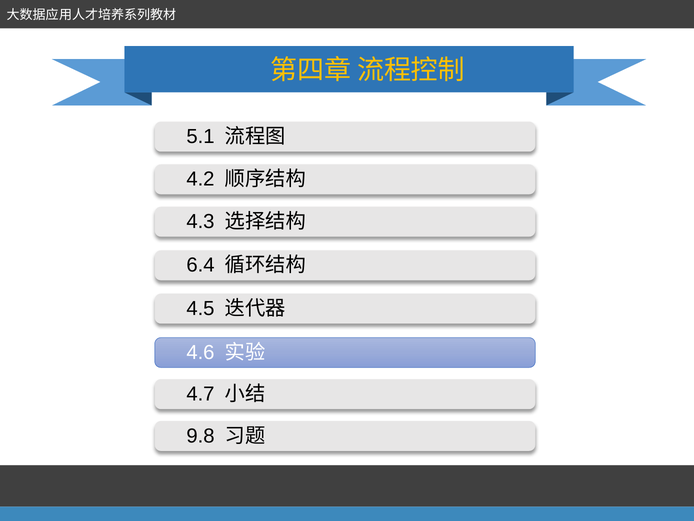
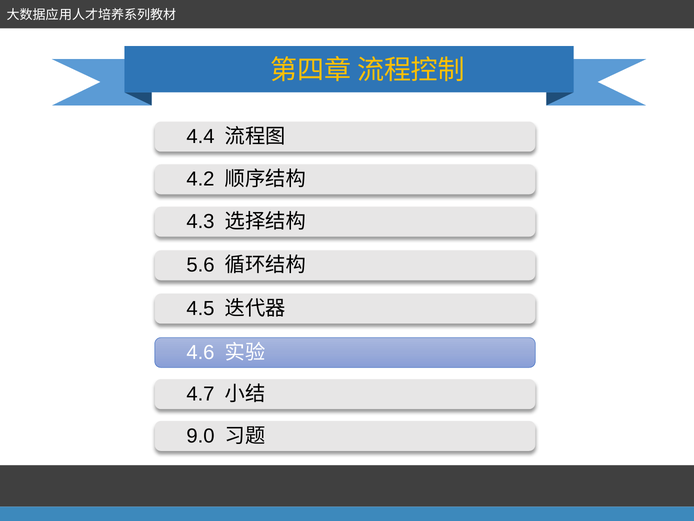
5.1: 5.1 -> 4.4
6.4: 6.4 -> 5.6
9.8: 9.8 -> 9.0
